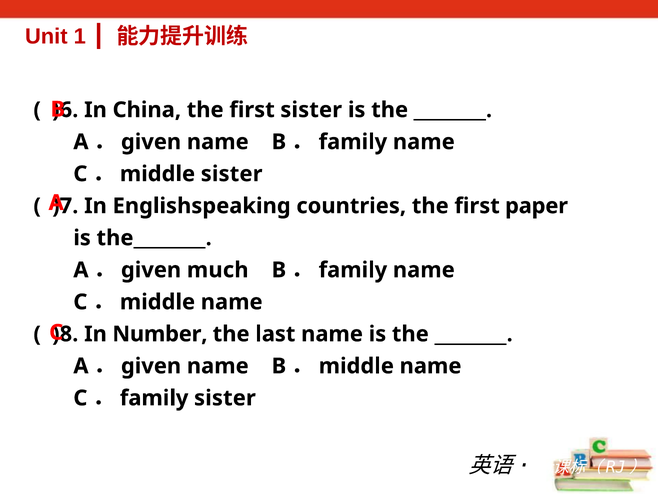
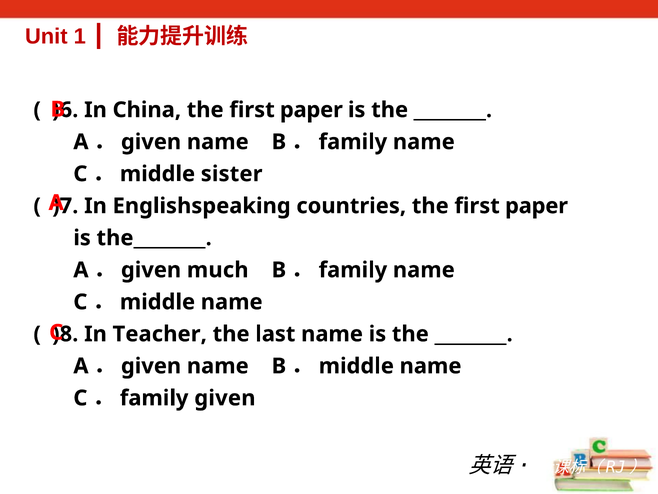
China the first sister: sister -> paper
Number: Number -> Teacher
sister at (225, 398): sister -> given
